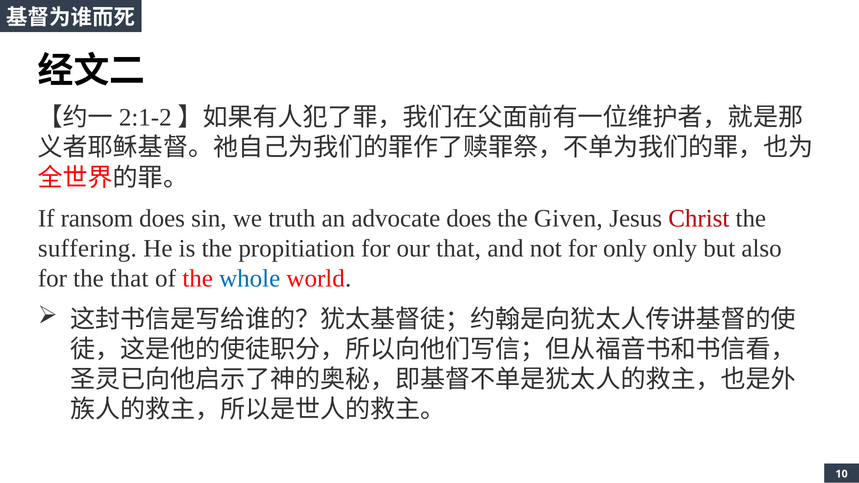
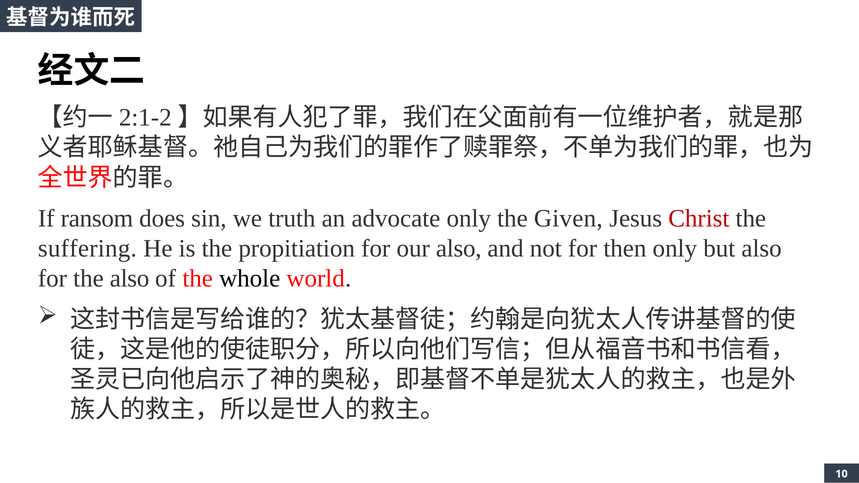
advocate does: does -> only
our that: that -> also
for only: only -> then
the that: that -> also
whole colour: blue -> black
